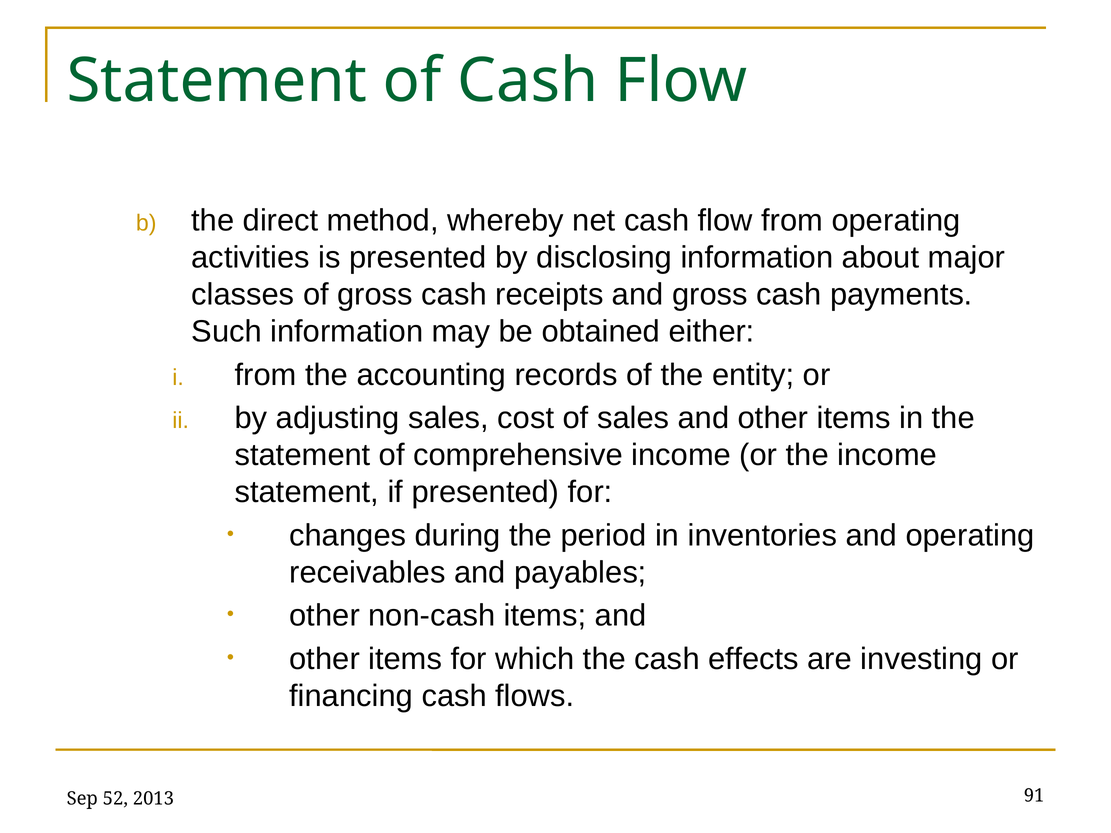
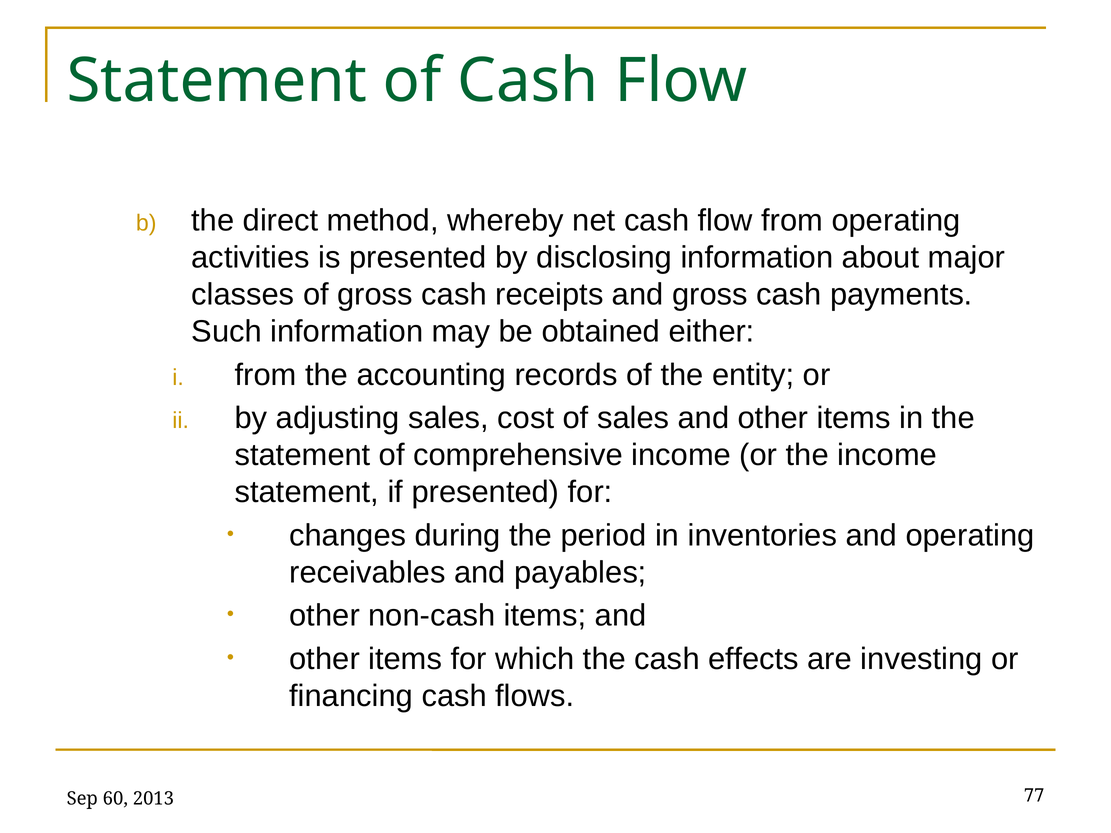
52: 52 -> 60
91: 91 -> 77
